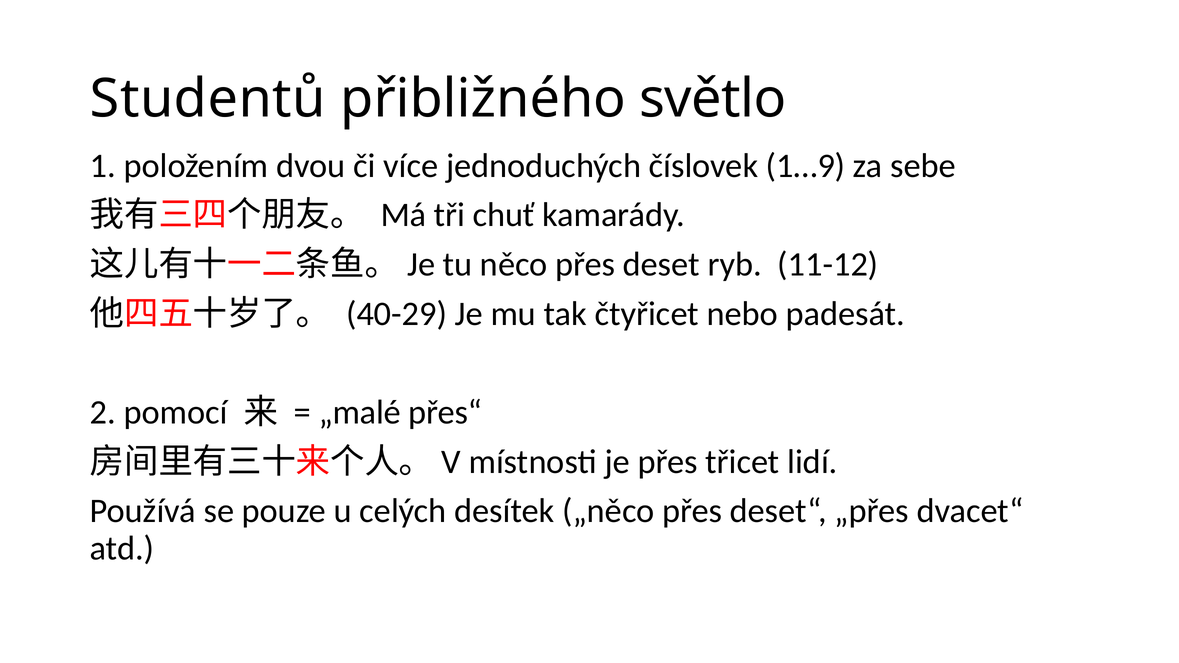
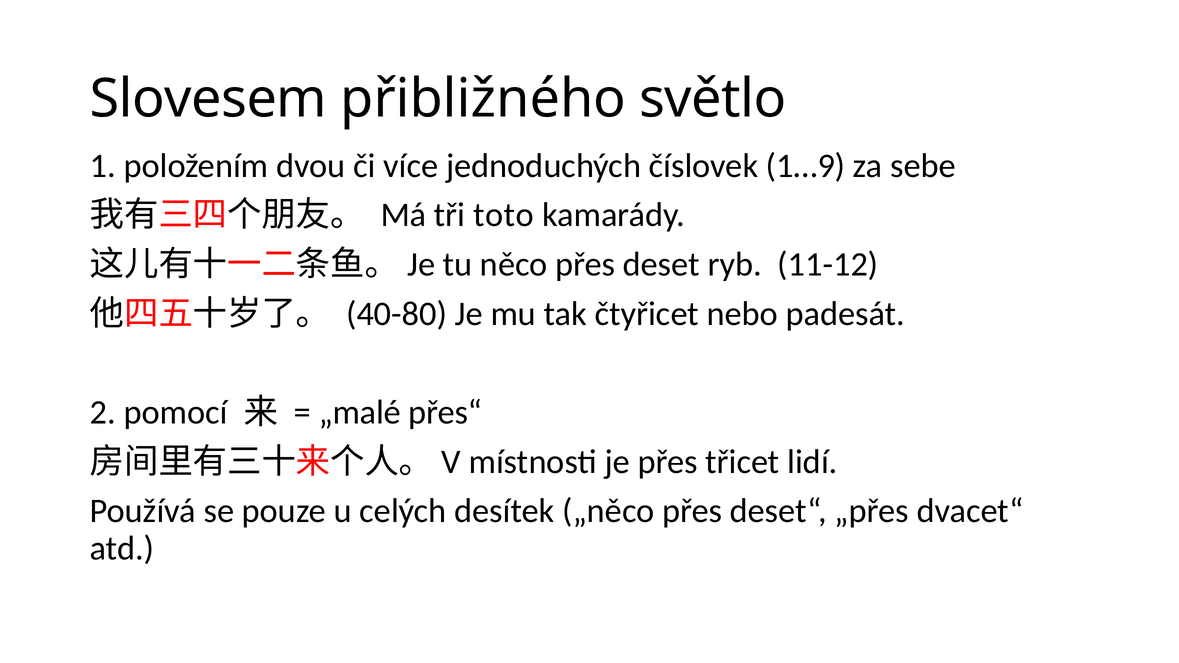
Studentů: Studentů -> Slovesem
chuť: chuť -> toto
40-29: 40-29 -> 40-80
